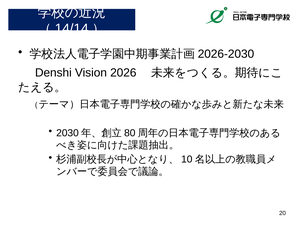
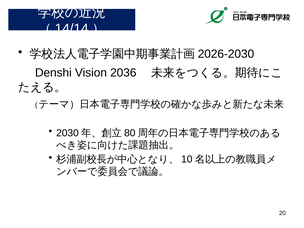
2026: 2026 -> 2036
